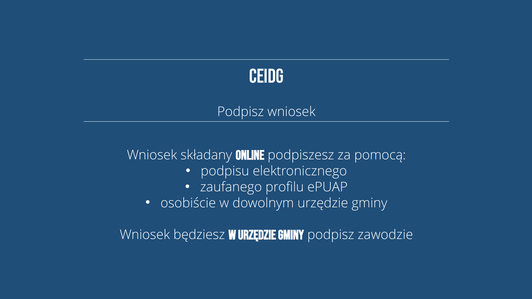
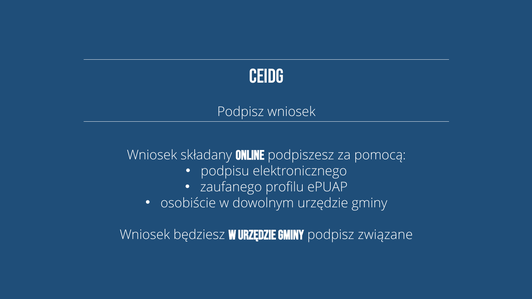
zawodzie: zawodzie -> związane
